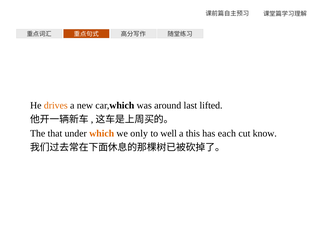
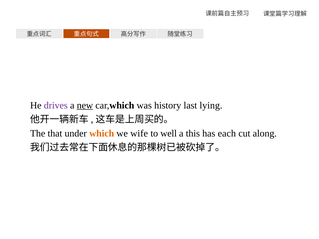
drives colour: orange -> purple
new underline: none -> present
around: around -> history
lifted: lifted -> lying
only: only -> wife
know: know -> along
